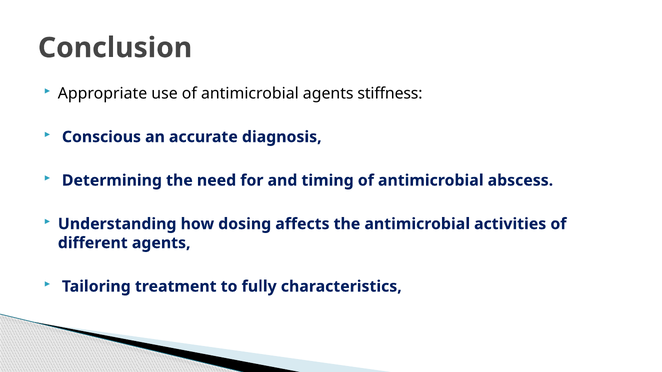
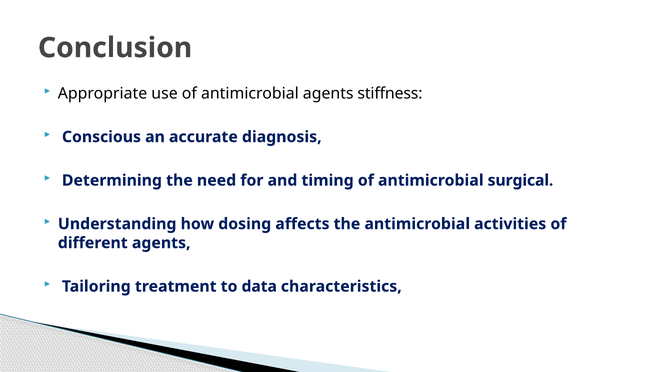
abscess: abscess -> surgical
fully: fully -> data
